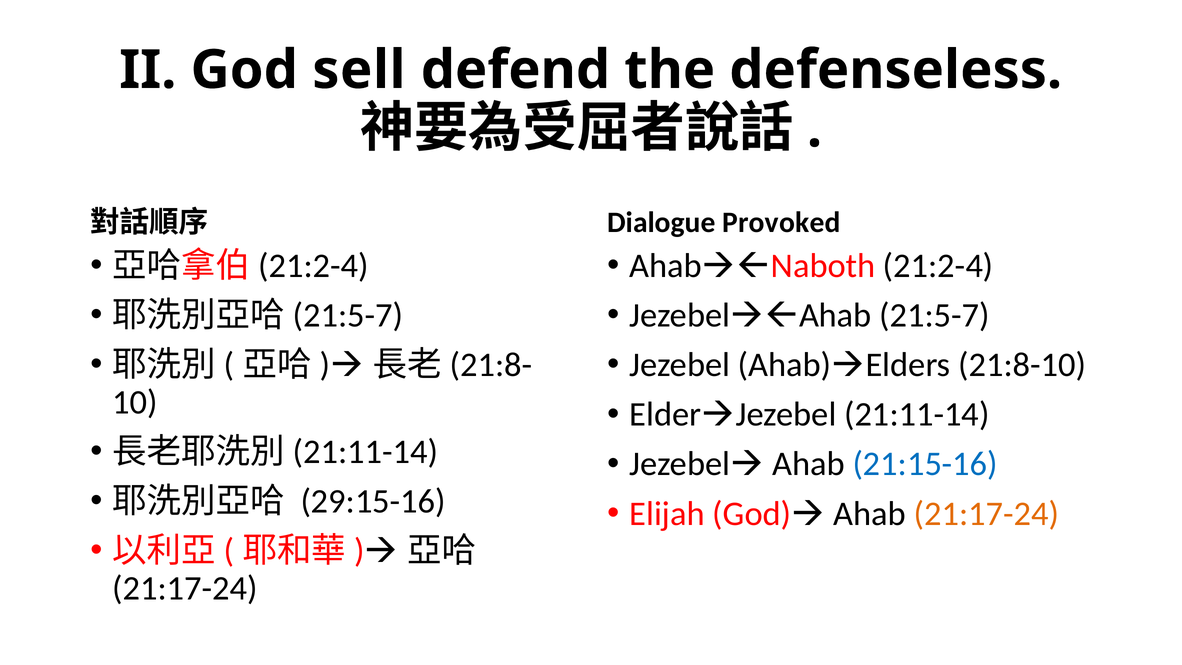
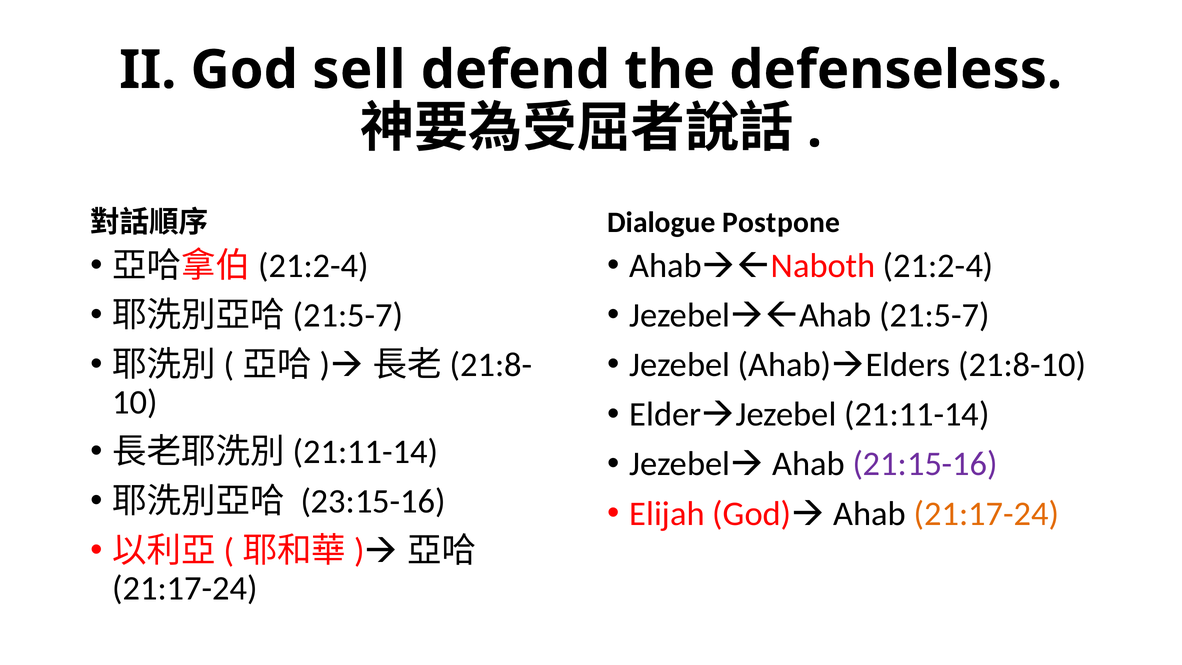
Provoked: Provoked -> Postpone
21:15-16 colour: blue -> purple
29:15-16: 29:15-16 -> 23:15-16
